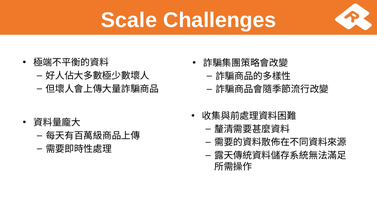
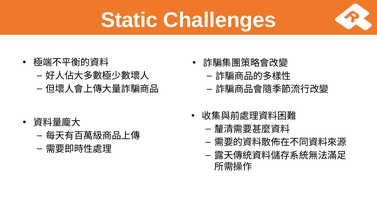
Scale: Scale -> Static
